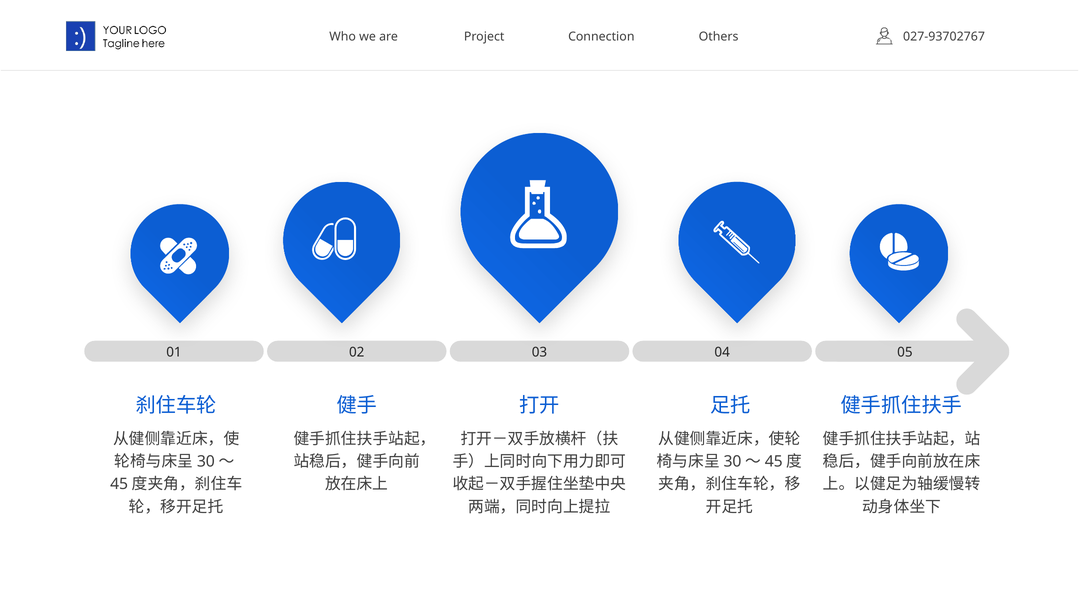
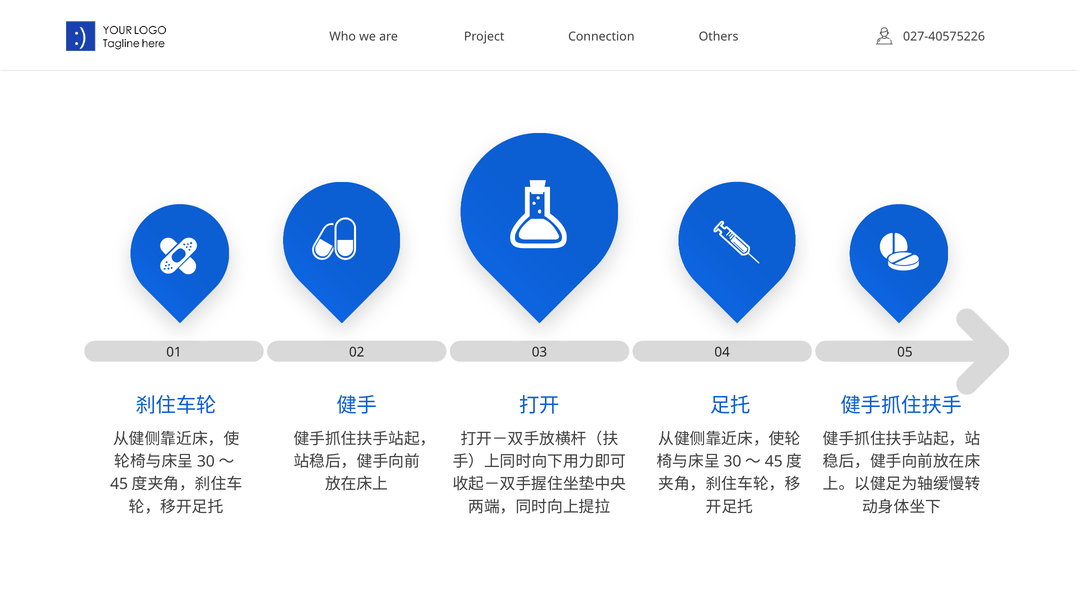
027-93702767: 027-93702767 -> 027-40575226
